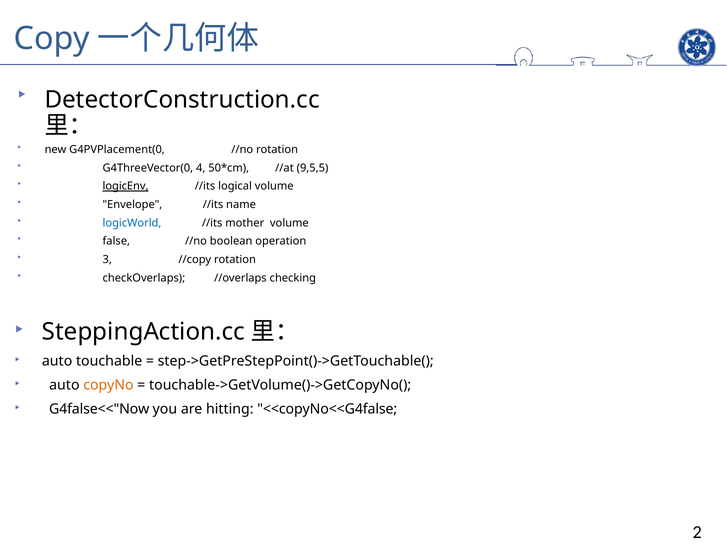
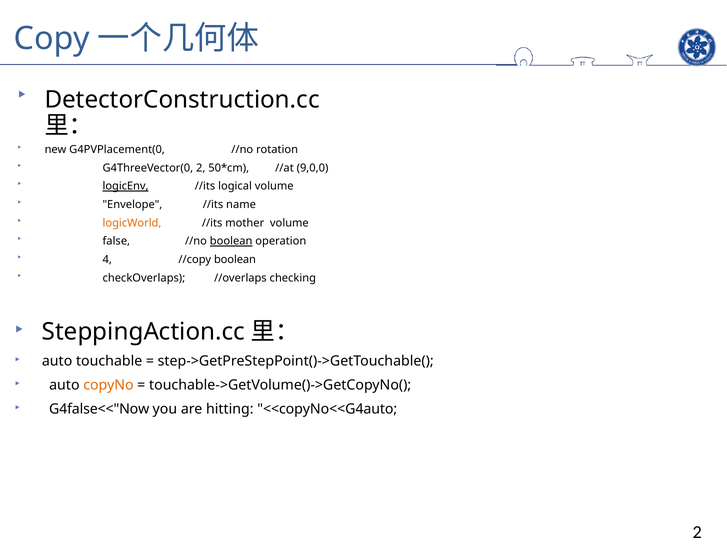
G4ThreeVector(0 4: 4 -> 2
9,5,5: 9,5,5 -> 9,0,0
logicWorld colour: blue -> orange
boolean at (231, 241) underline: none -> present
3: 3 -> 4
//copy rotation: rotation -> boolean
<<copyNo<<G4false: <<copyNo<<G4false -> <<copyNo<<G4auto
